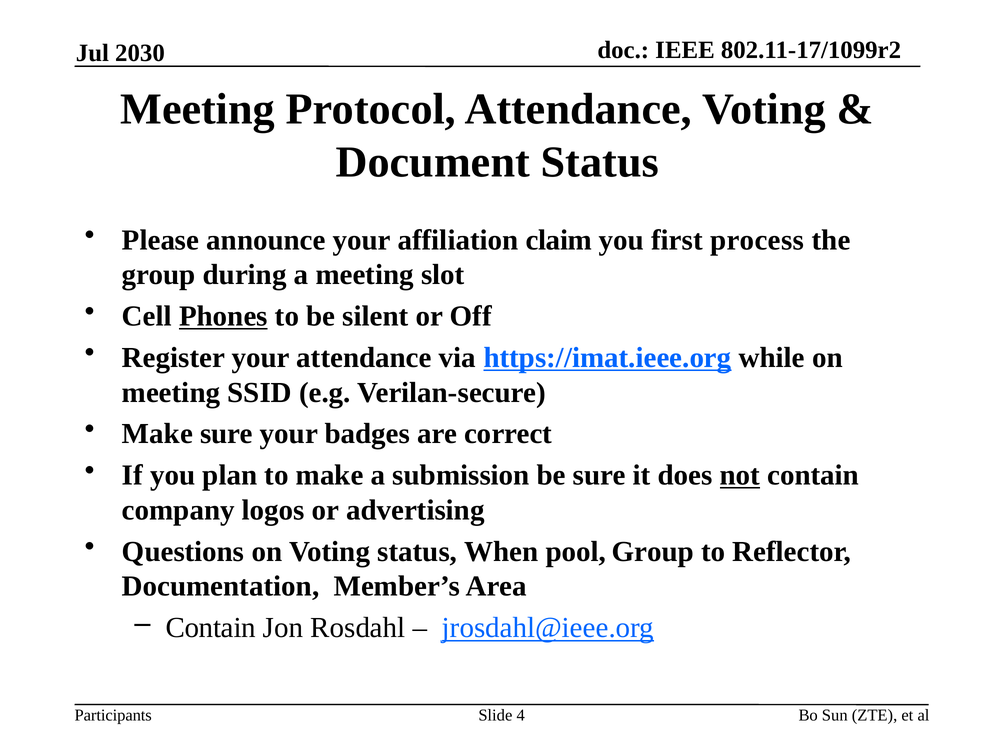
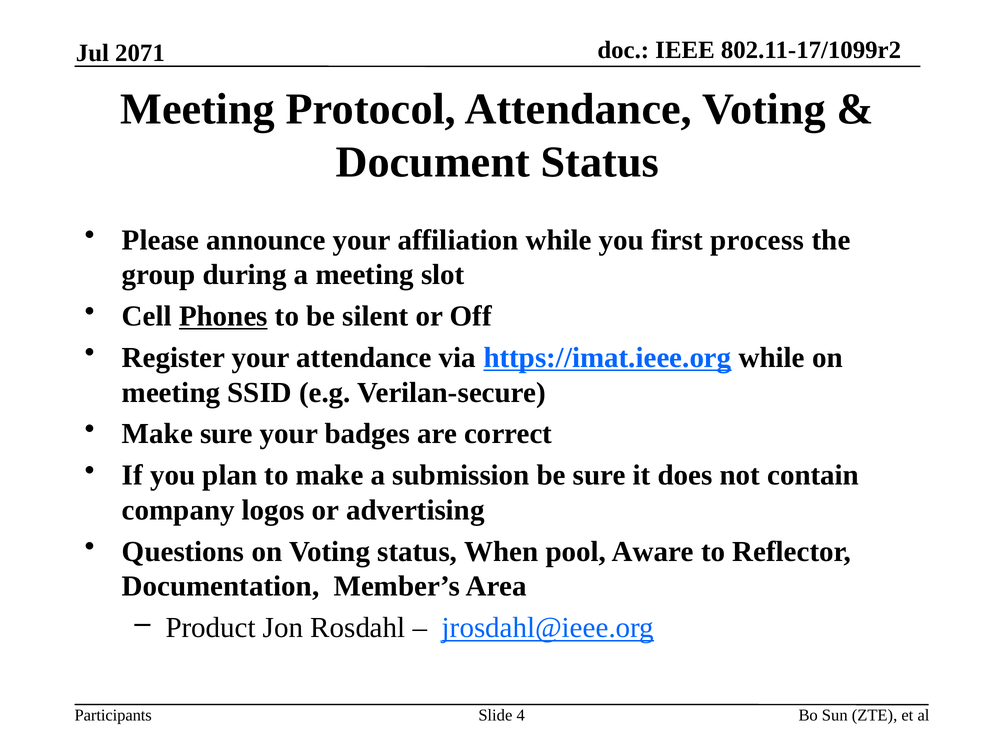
2030: 2030 -> 2071
affiliation claim: claim -> while
not underline: present -> none
pool Group: Group -> Aware
Contain at (211, 628): Contain -> Product
